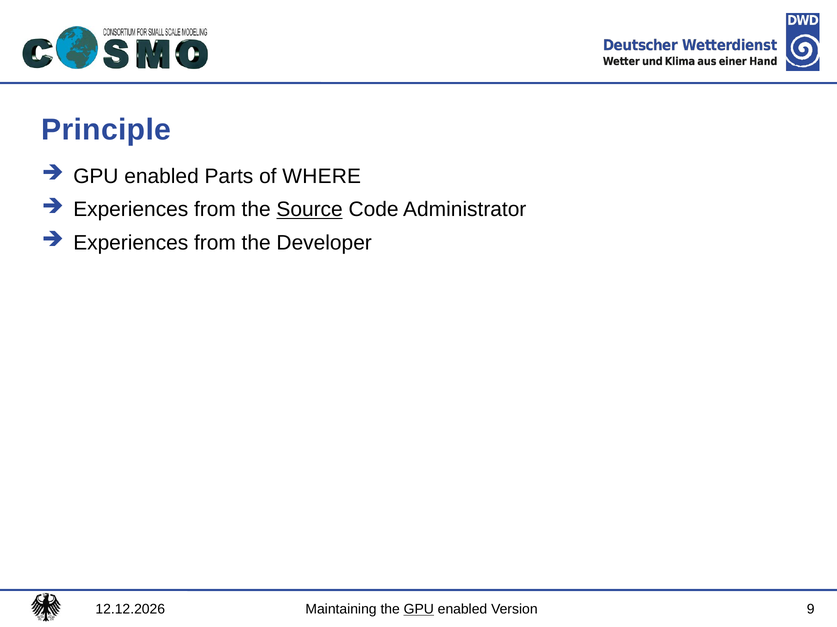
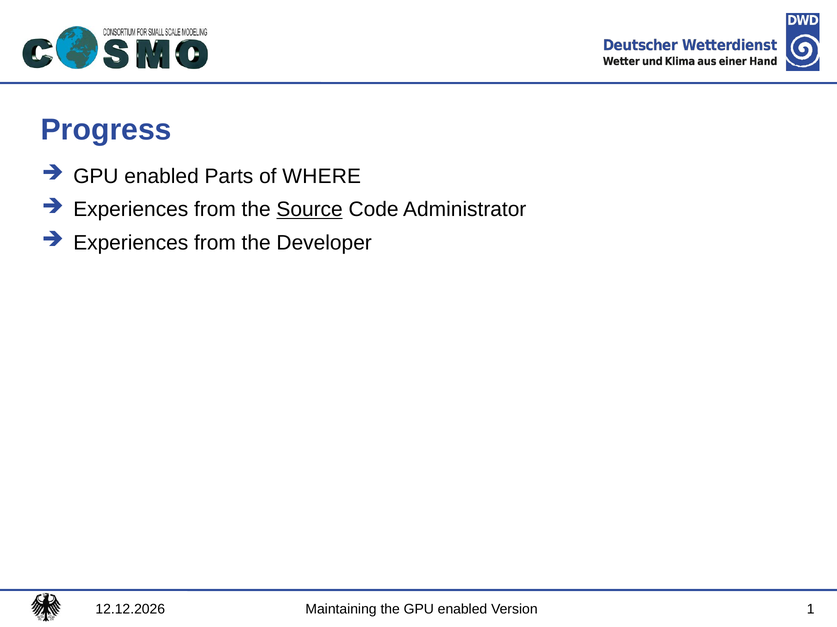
Principle: Principle -> Progress
GPU at (419, 610) underline: present -> none
9: 9 -> 1
